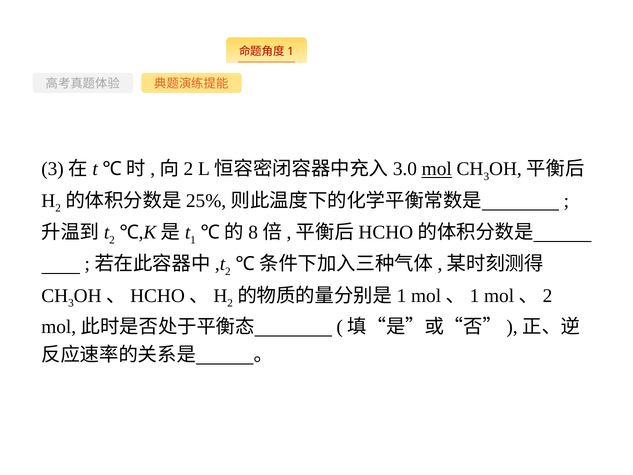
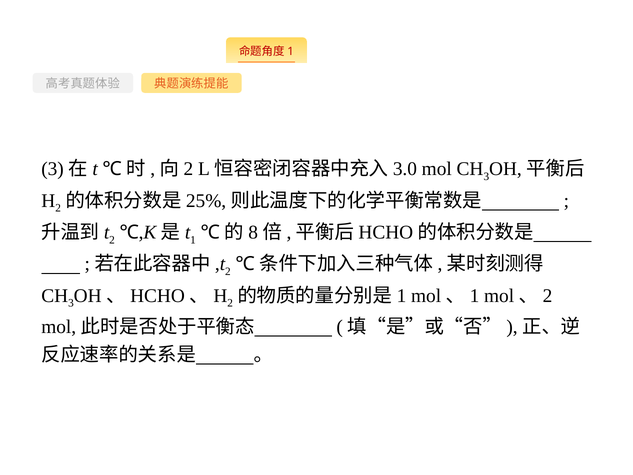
mol underline: present -> none
